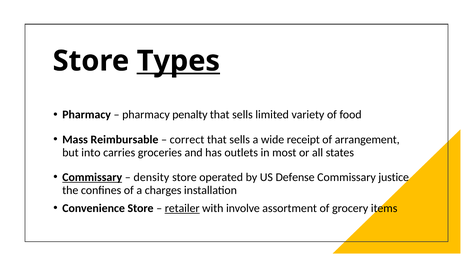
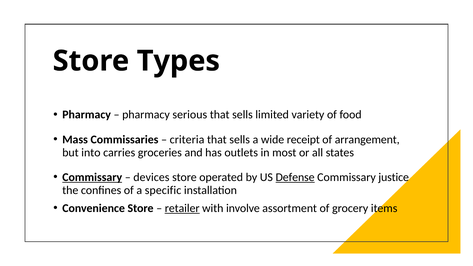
Types underline: present -> none
penalty: penalty -> serious
Reimbursable: Reimbursable -> Commissaries
correct: correct -> criteria
density: density -> devices
Defense underline: none -> present
charges: charges -> specific
